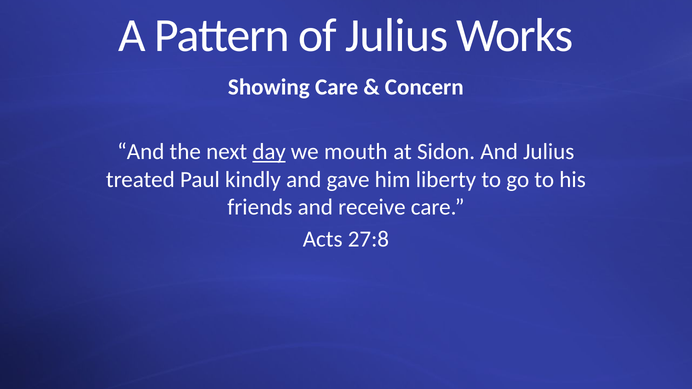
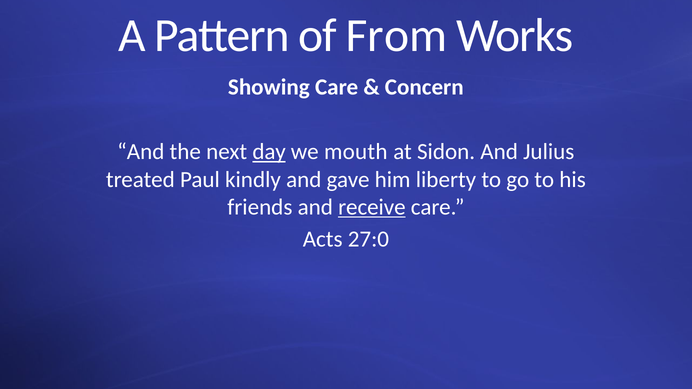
of Julius: Julius -> From
receive underline: none -> present
27:8: 27:8 -> 27:0
